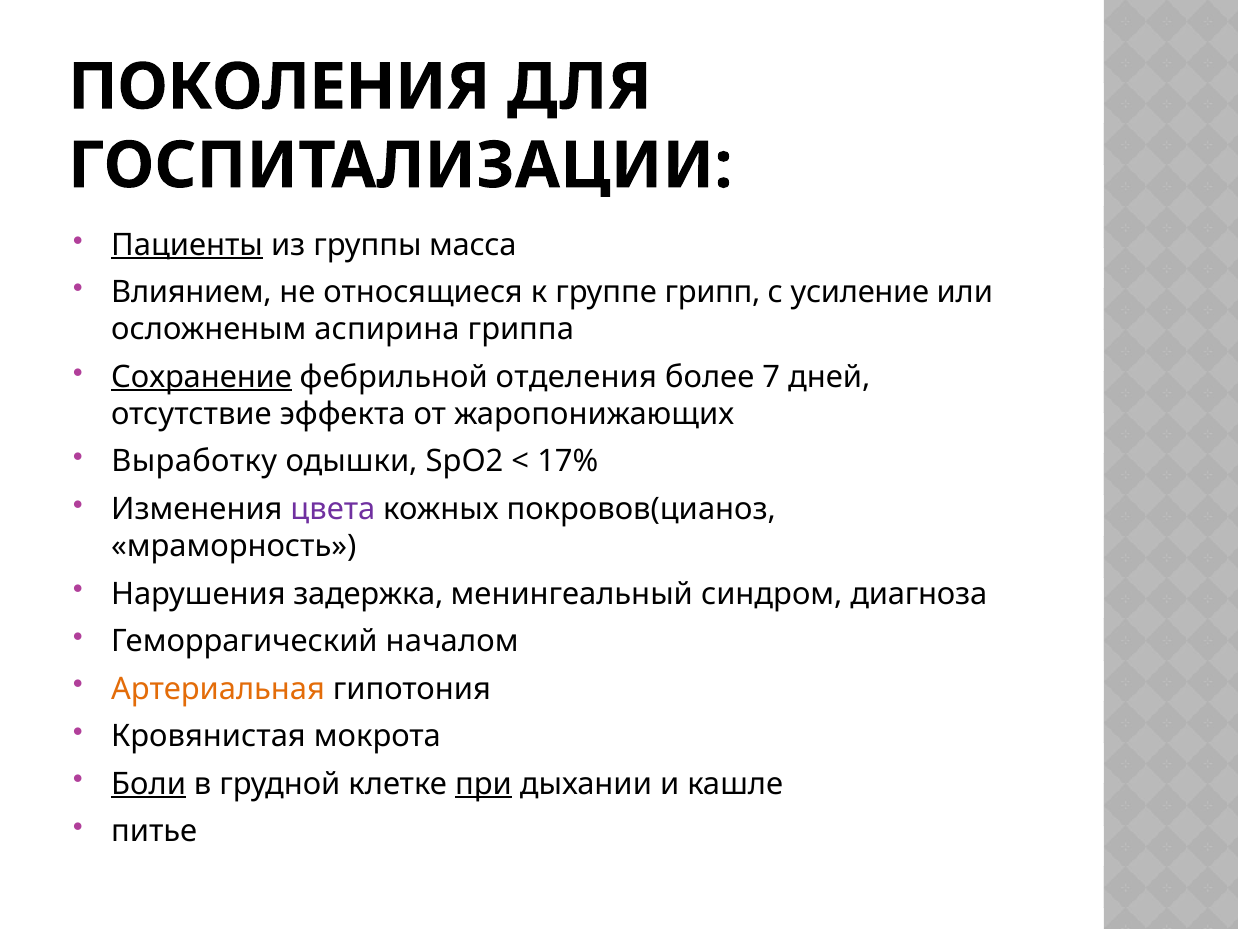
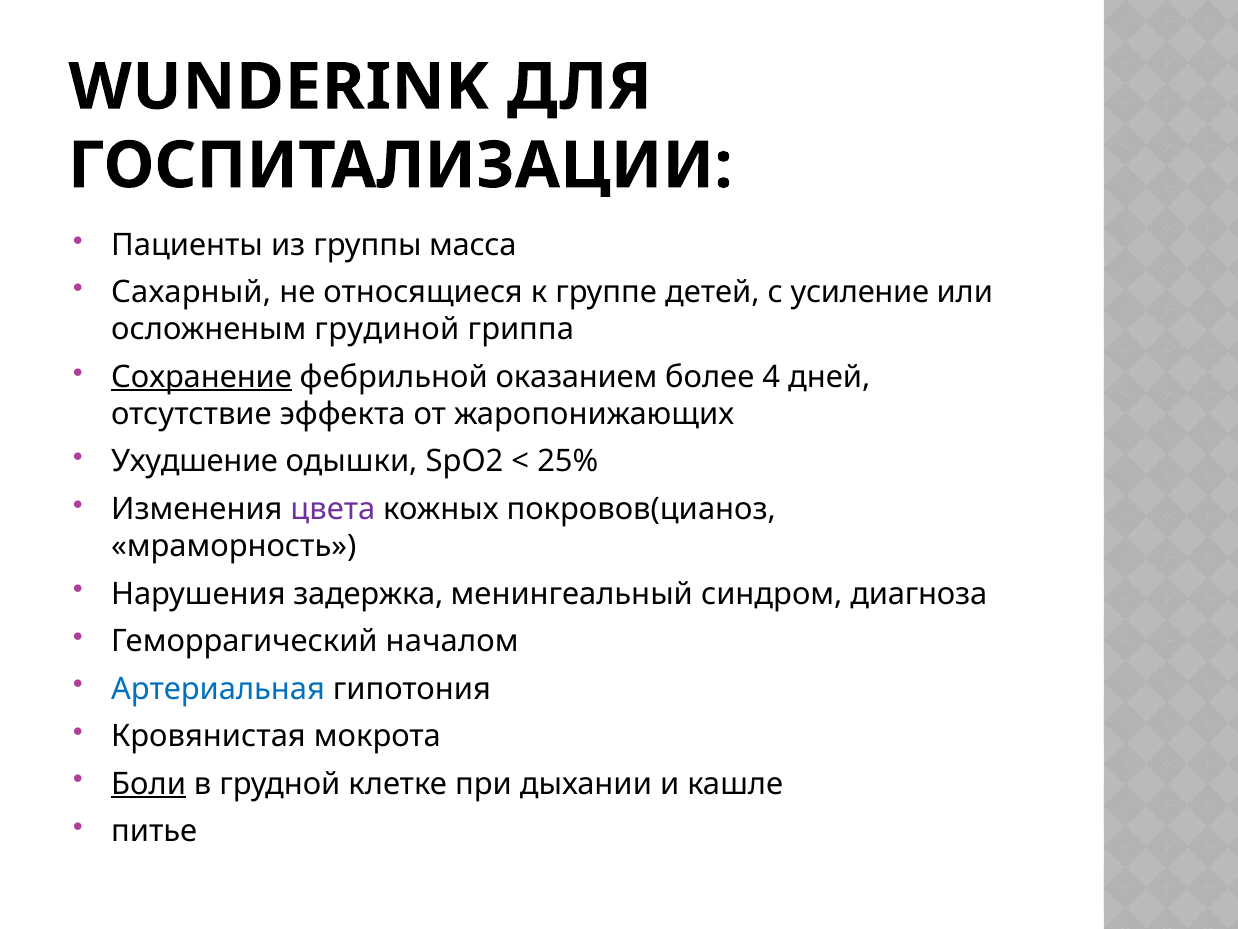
ПОКОЛЕНИЯ: ПОКОЛЕНИЯ -> WUNDERINK
Пациенты underline: present -> none
Влиянием: Влиянием -> Сахарный
грипп: грипп -> детей
аспирина: аспирина -> грудиной
отделения: отделения -> оказанием
7: 7 -> 4
Выработку: Выработку -> Ухудшение
17%: 17% -> 25%
Артериальная colour: orange -> blue
при underline: present -> none
